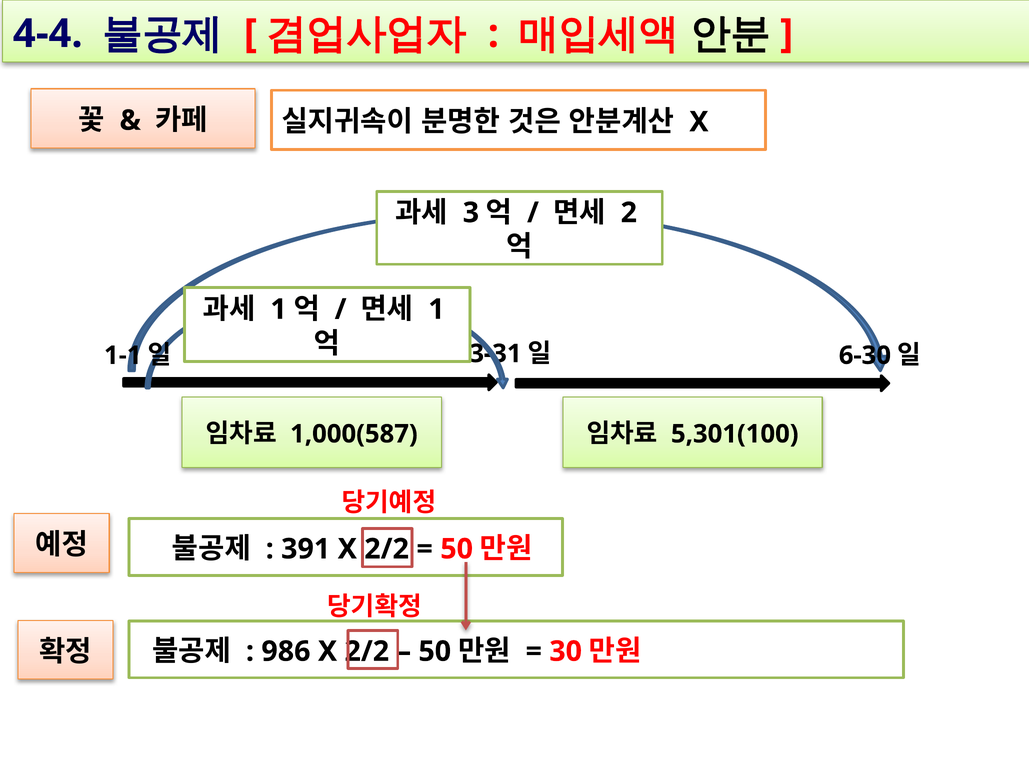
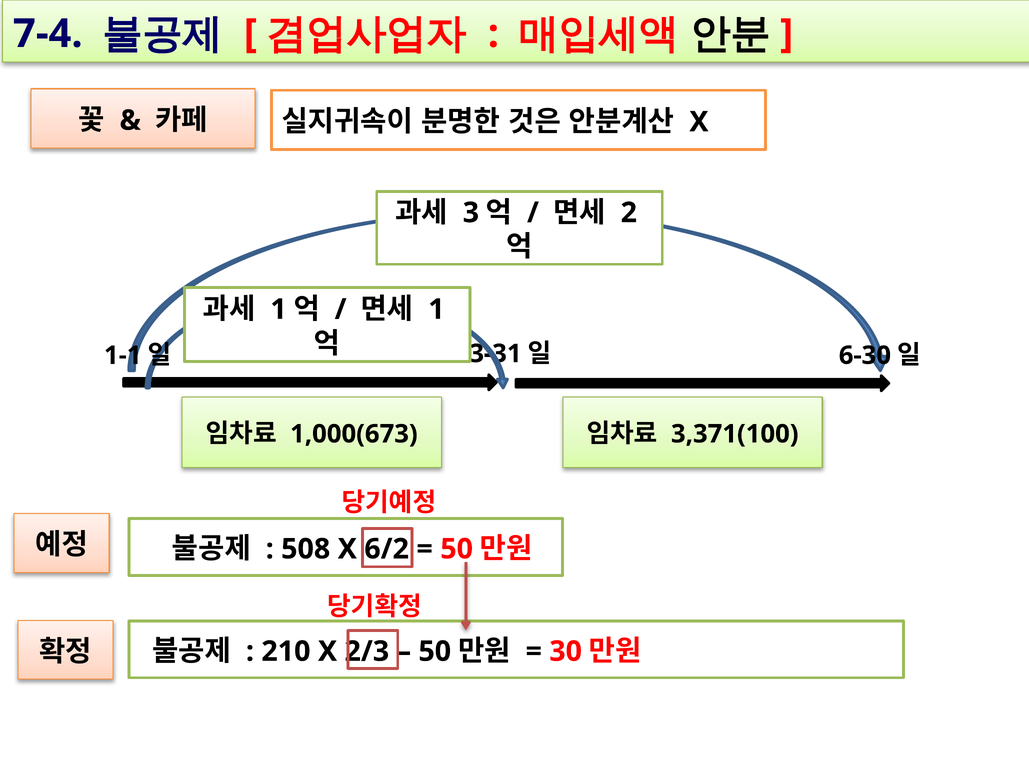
4-4: 4-4 -> 7-4
1,000(587: 1,000(587 -> 1,000(673
5,301(100: 5,301(100 -> 3,371(100
391: 391 -> 508
2/2 at (387, 549): 2/2 -> 6/2
986: 986 -> 210
2/2 at (367, 651): 2/2 -> 2/3
